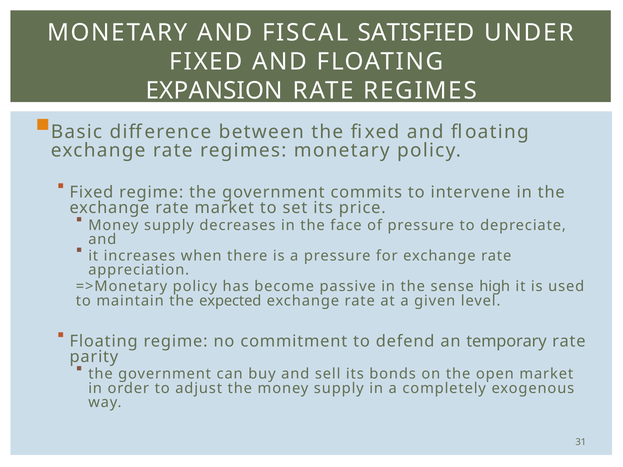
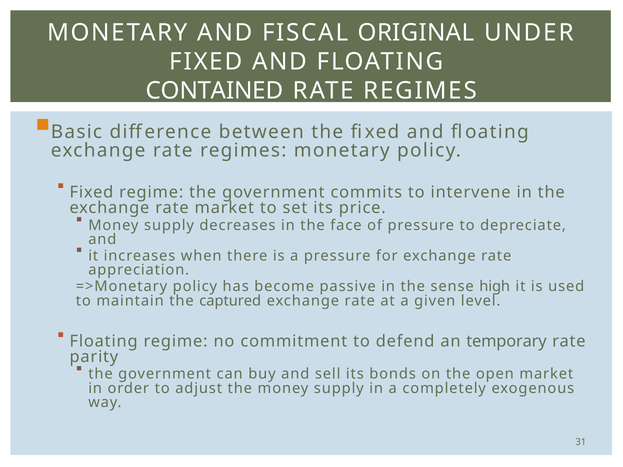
SATISFIED: SATISFIED -> ORIGINAL
EXPANSION: EXPANSION -> CONTAINED
expected: expected -> captured
